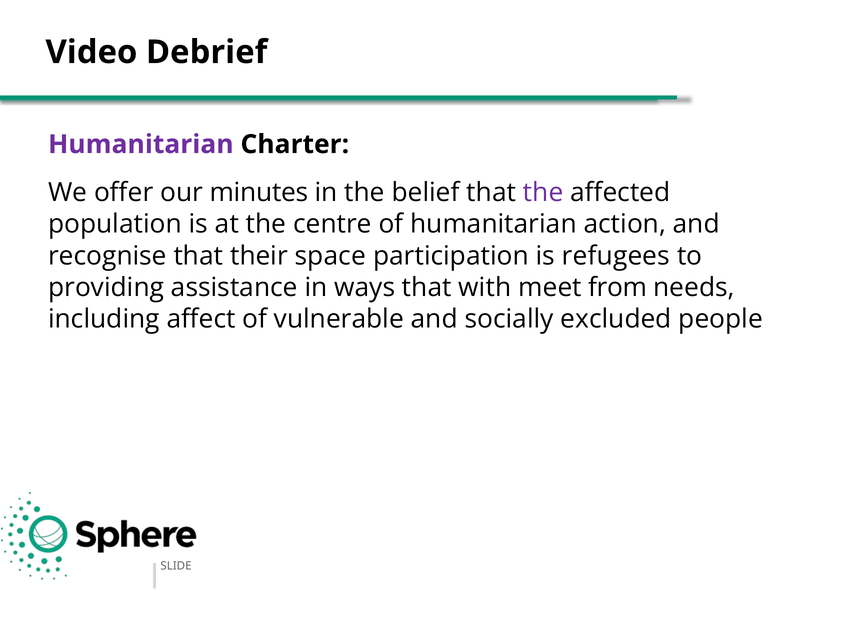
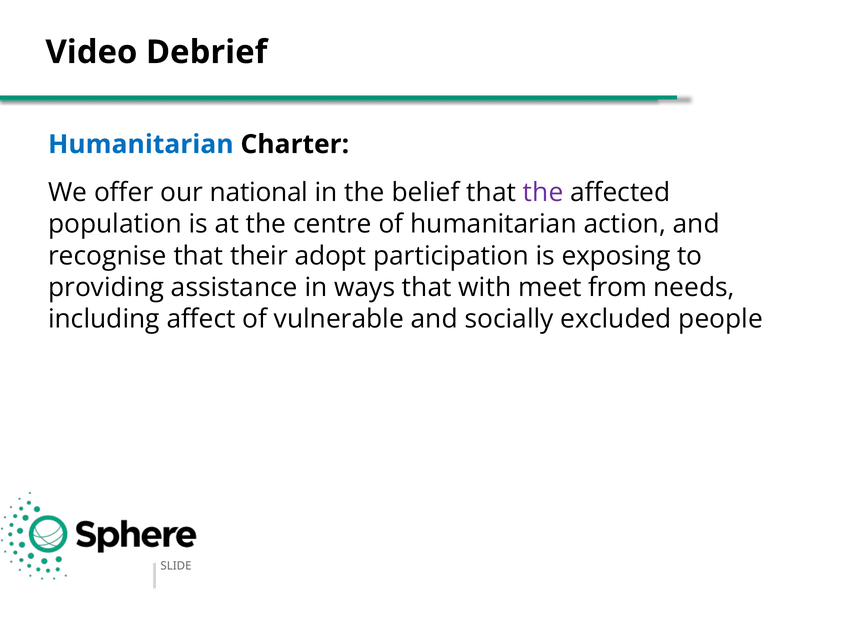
Humanitarian at (141, 144) colour: purple -> blue
minutes: minutes -> national
space: space -> adopt
refugees: refugees -> exposing
